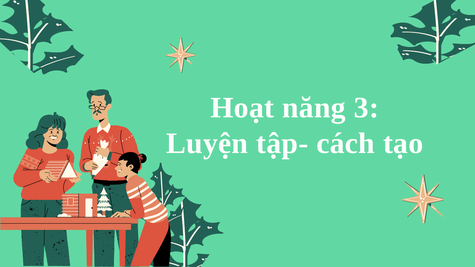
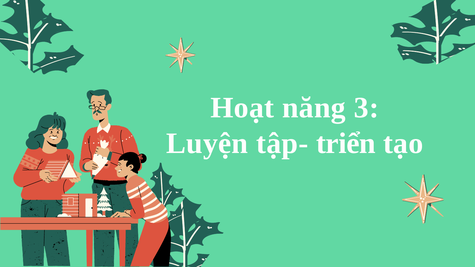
cách: cách -> triển
